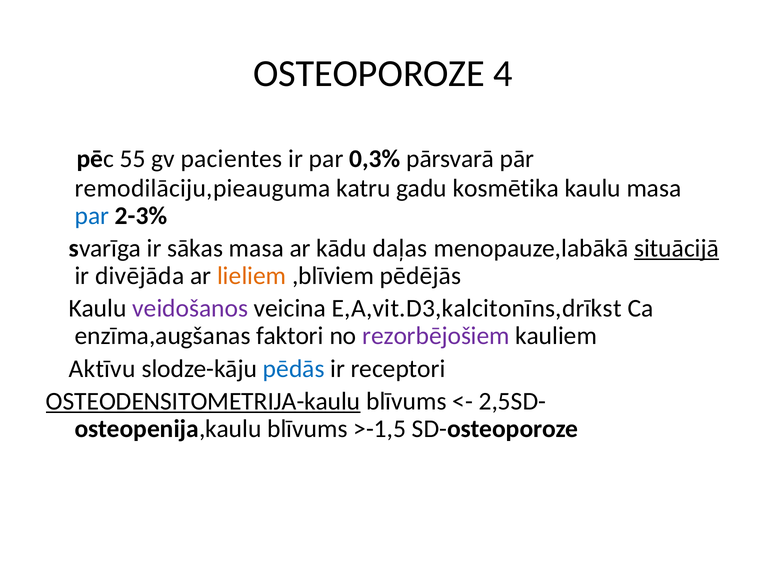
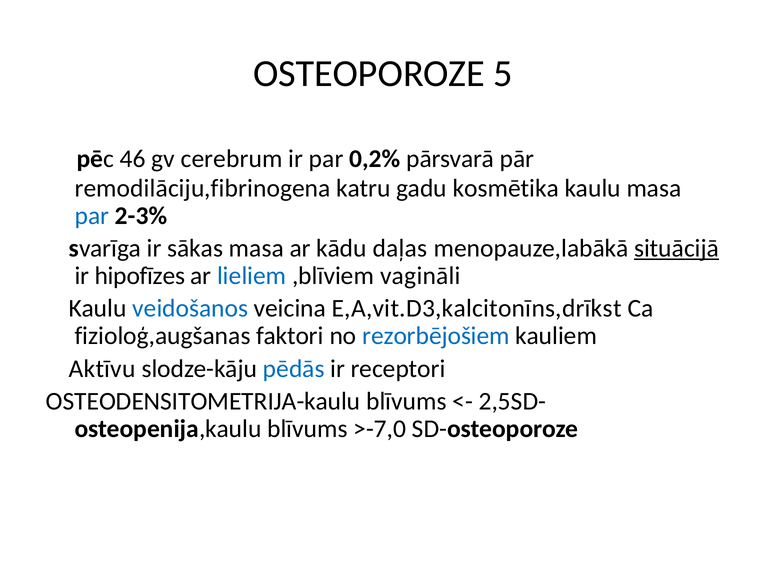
4: 4 -> 5
55: 55 -> 46
pacientes: pacientes -> cerebrum
0,3%: 0,3% -> 0,2%
remodilāciju,pieauguma: remodilāciju,pieauguma -> remodilāciju,fibrinogena
divējāda: divējāda -> hipofīzes
lieliem colour: orange -> blue
pēdējās: pēdējās -> vagināli
veidošanos colour: purple -> blue
enzīma,augšanas: enzīma,augšanas -> fizioloģ,augšanas
rezorbējošiem colour: purple -> blue
OSTEODENSITOMETRIJA-kaulu underline: present -> none
>-1,5: >-1,5 -> >-7,0
